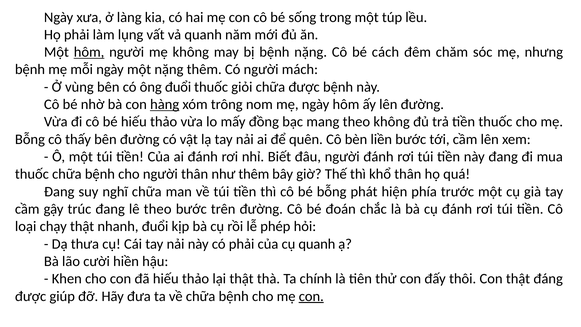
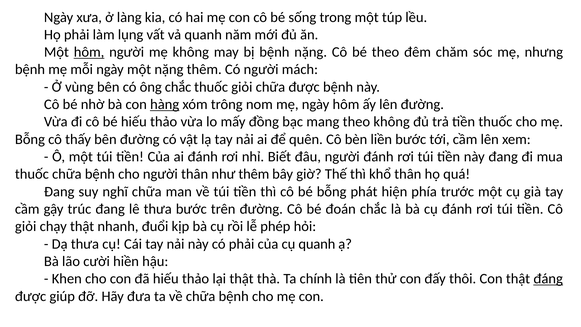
bé cách: cách -> theo
ông đuổi: đuổi -> chắc
lê theo: theo -> thưa
loại at (26, 226): loại -> giỏi
đáng underline: none -> present
con at (311, 296) underline: present -> none
